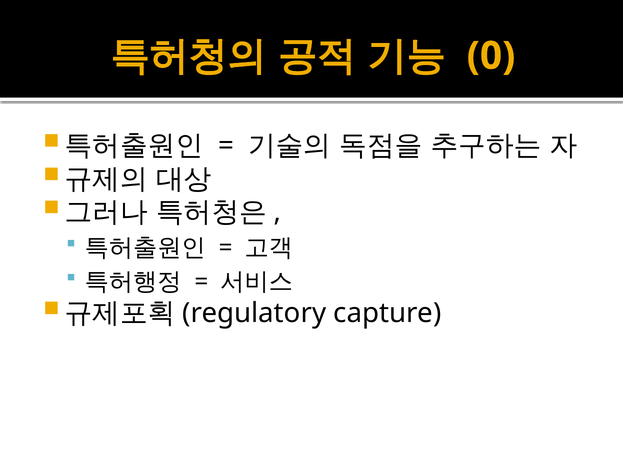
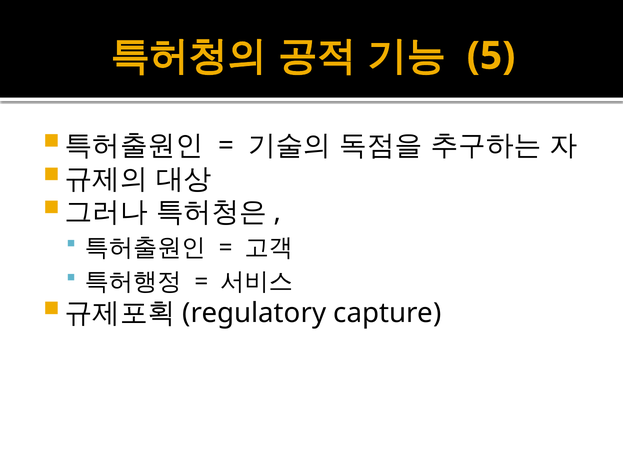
0: 0 -> 5
